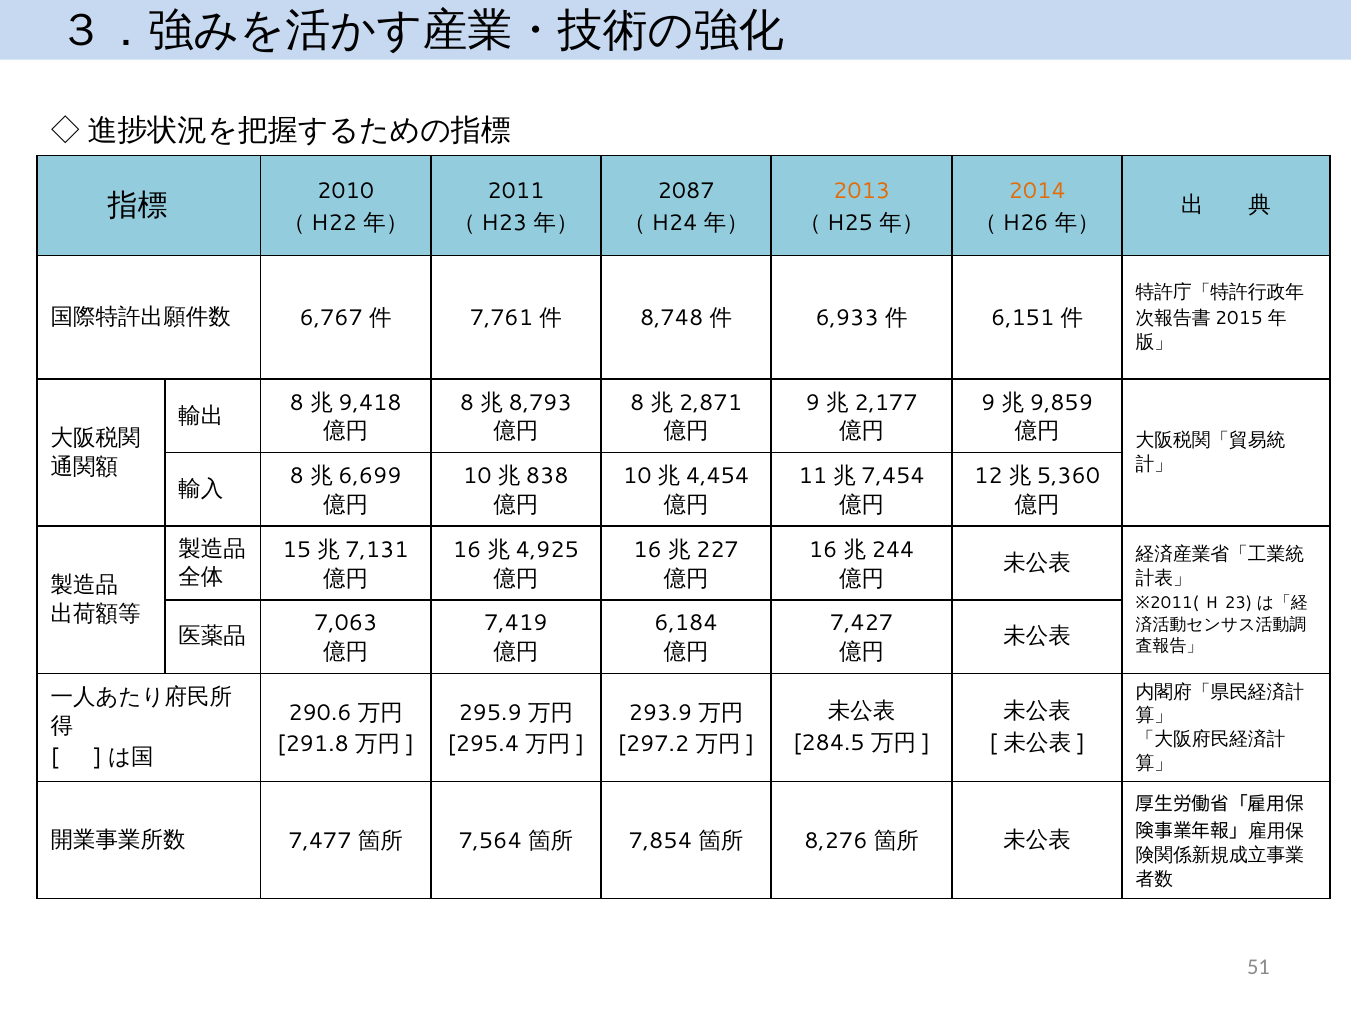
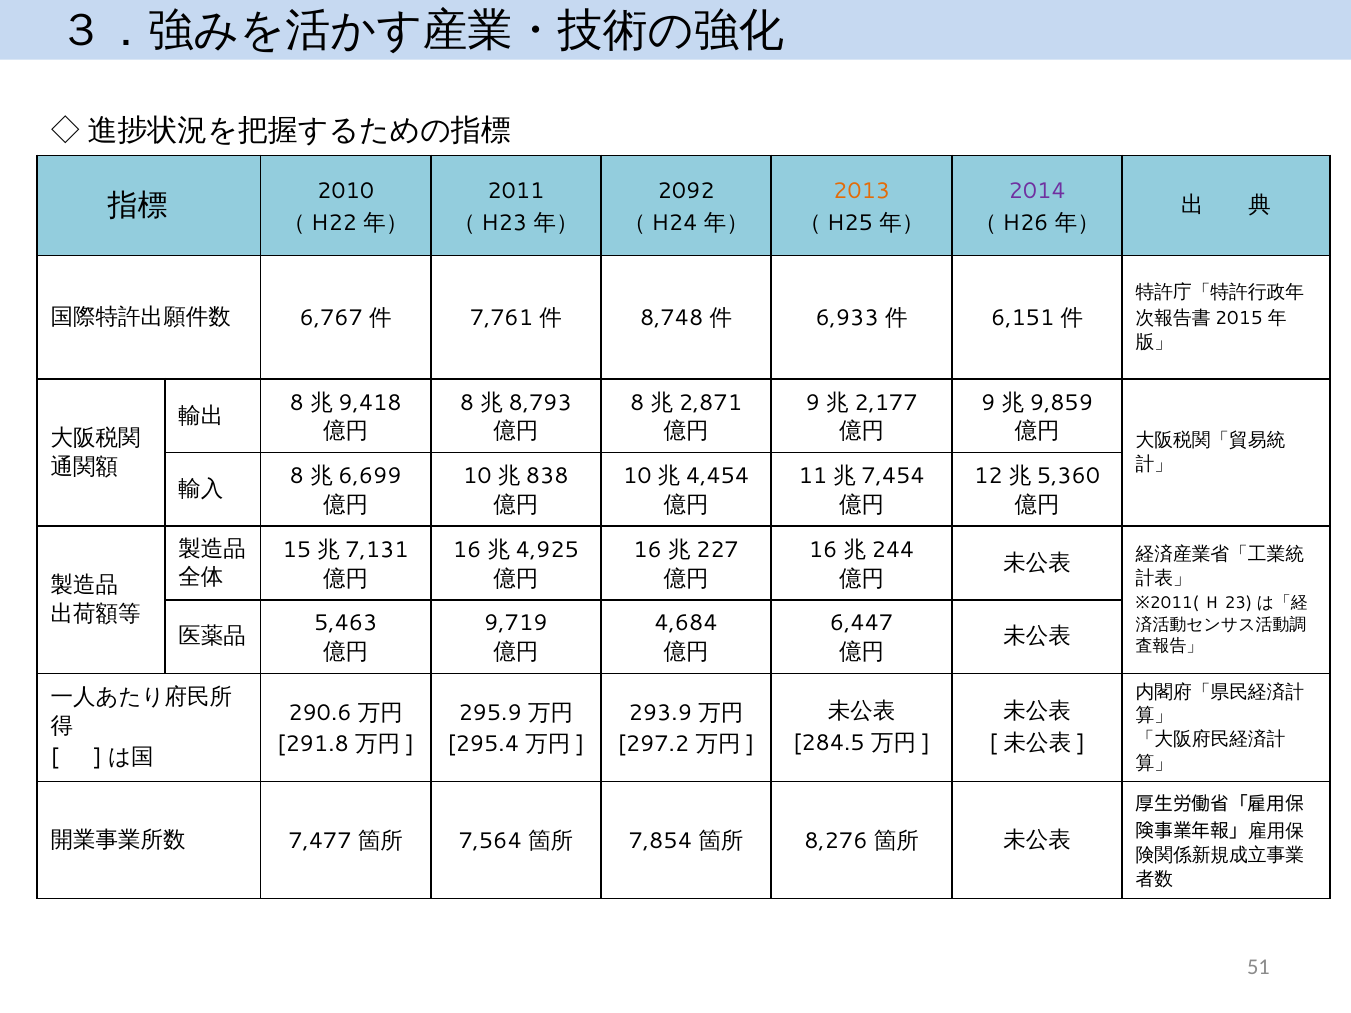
2087: 2087 -> 2092
2014 colour: orange -> purple
7,063: 7,063 -> 5,463
7,419: 7,419 -> 9,719
6,184: 6,184 -> 4,684
7,427: 7,427 -> 6,447
